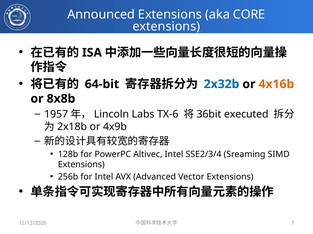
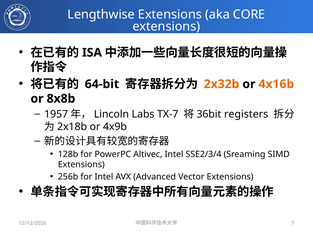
Announced: Announced -> Lengthwise
2x32b colour: blue -> orange
TX-6: TX-6 -> TX-7
executed: executed -> registers
